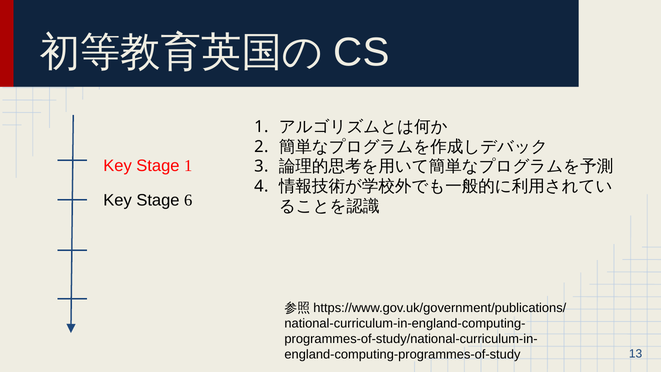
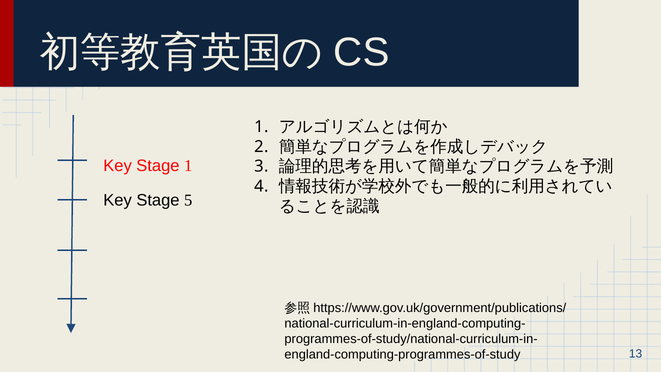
6: 6 -> 5
